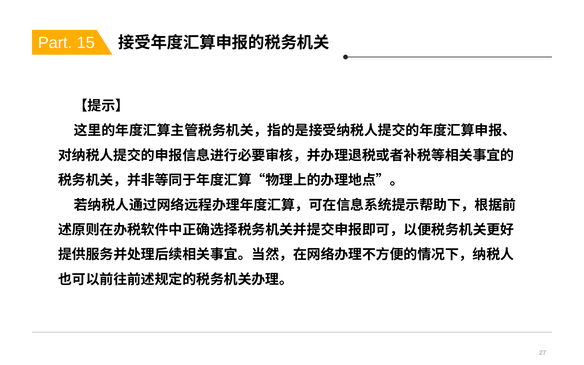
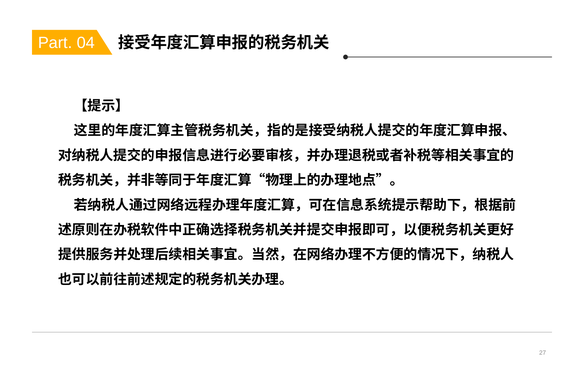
15: 15 -> 04
